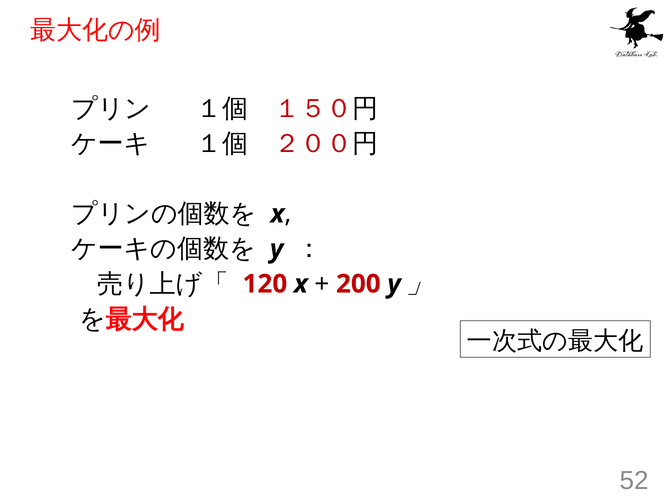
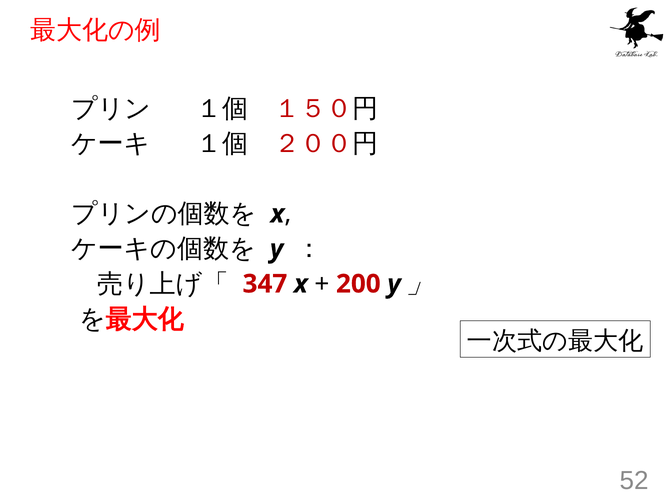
120: 120 -> 347
